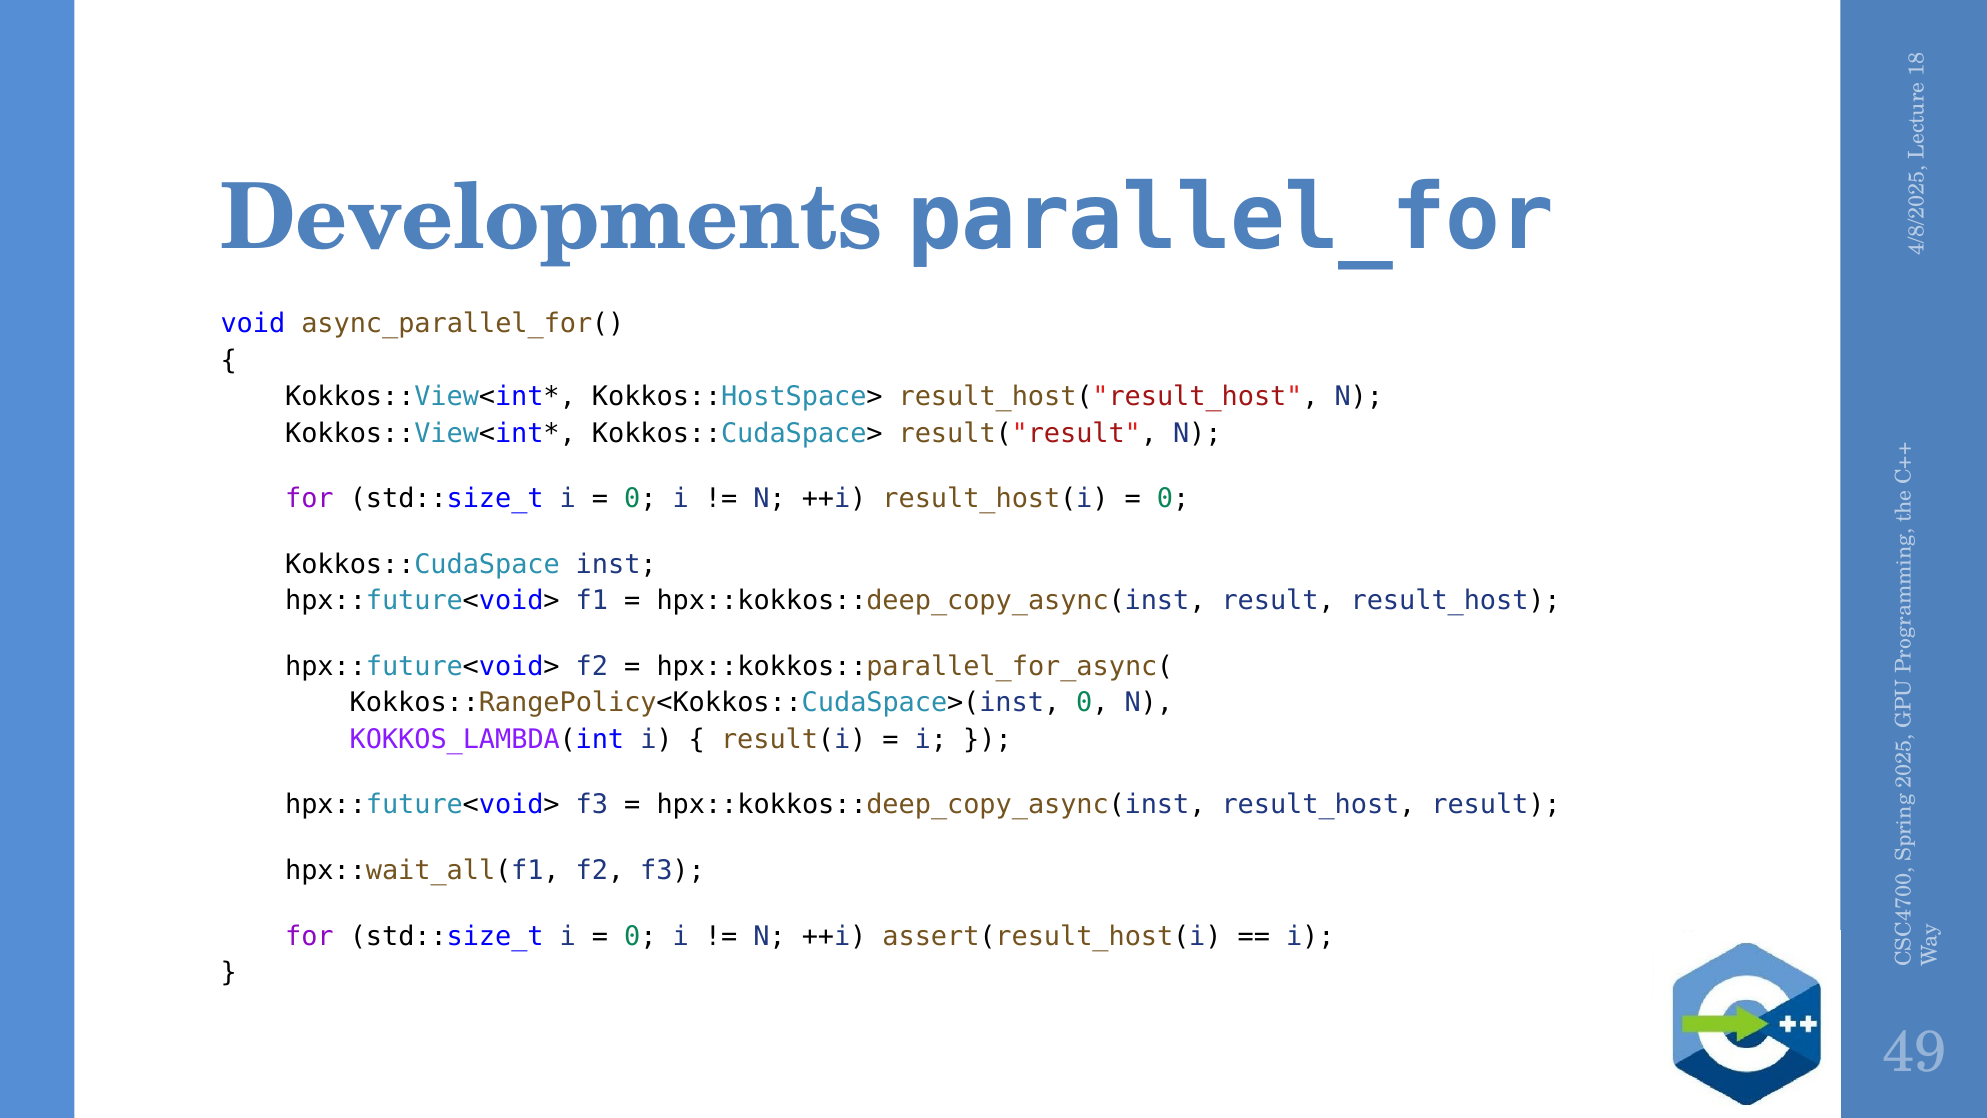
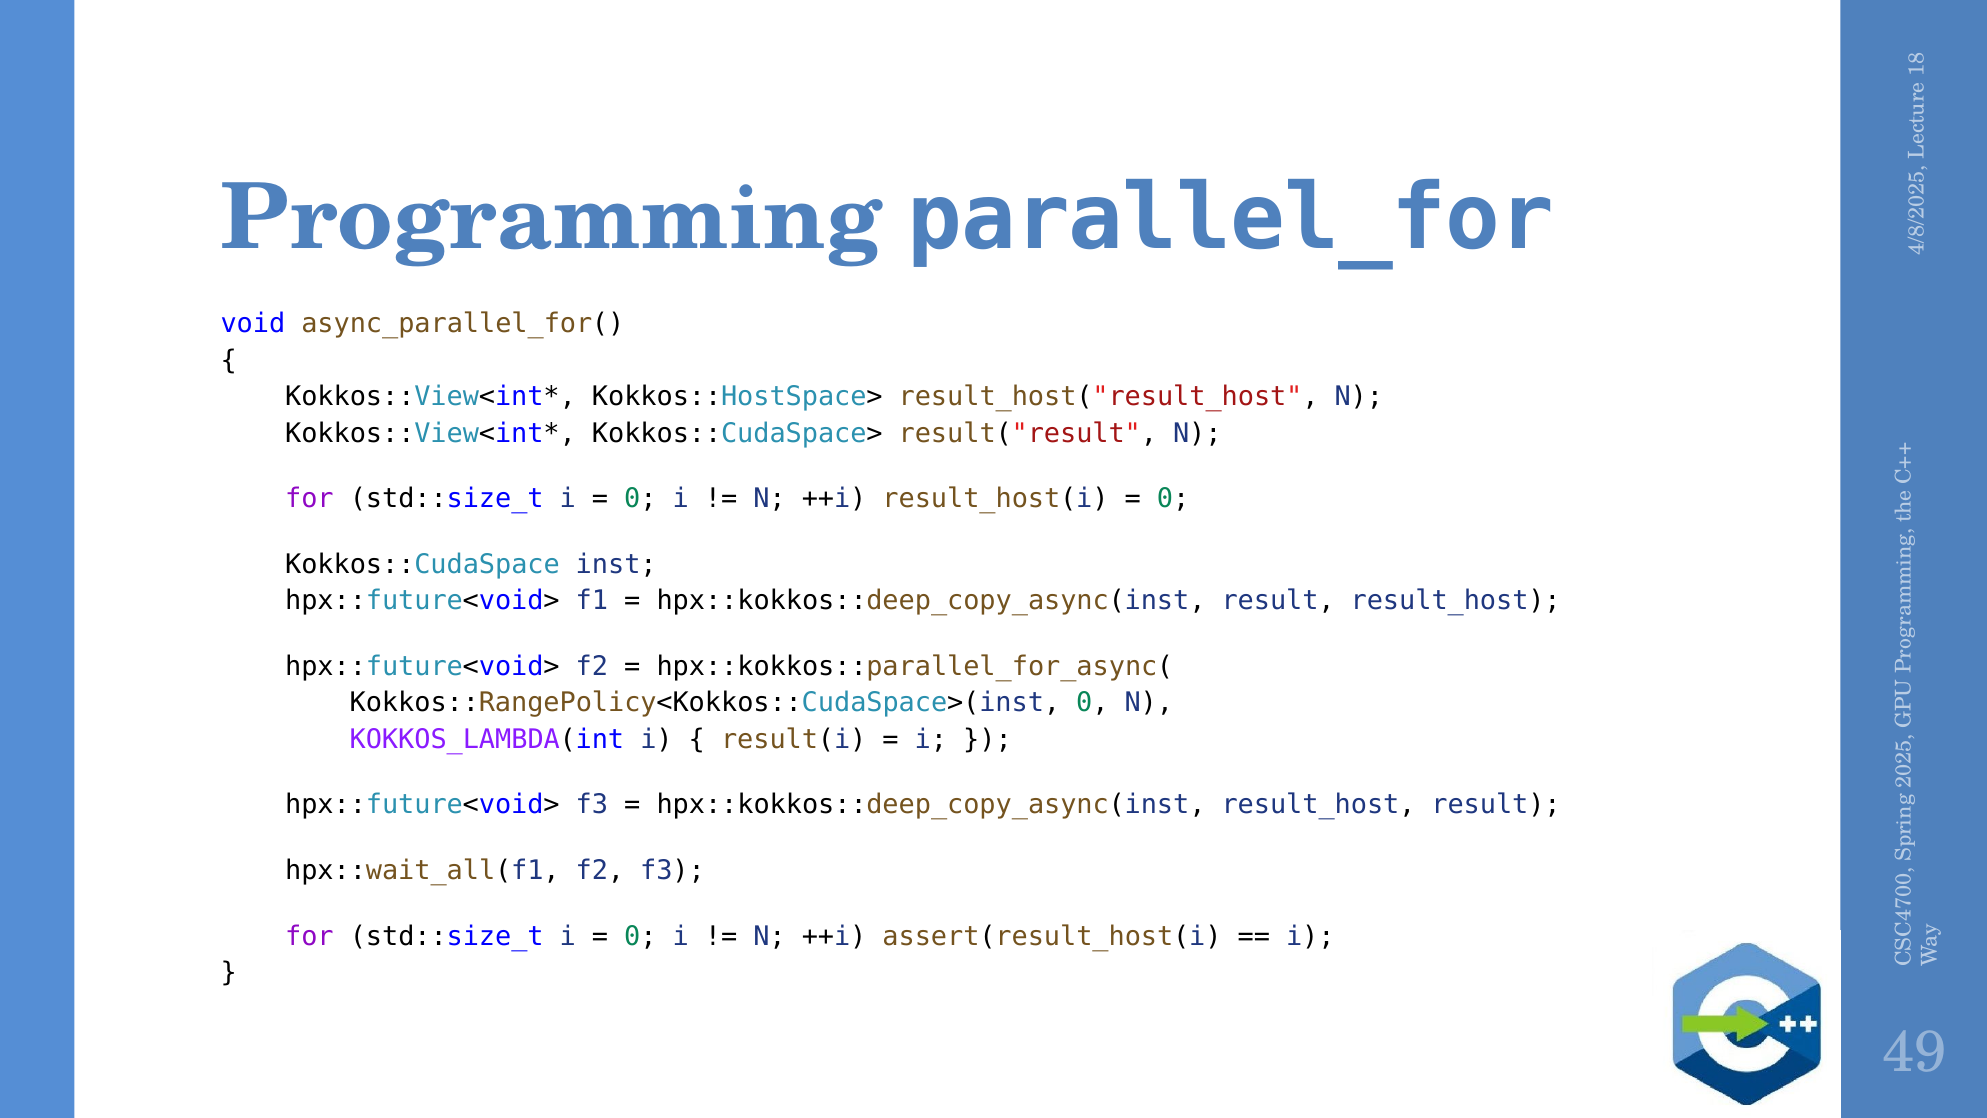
Developments: Developments -> Programming
